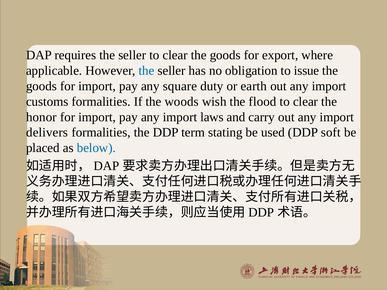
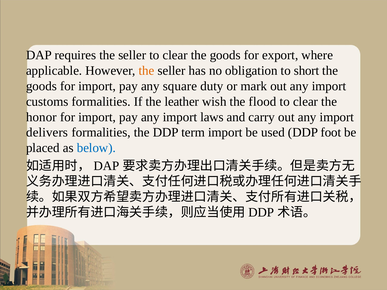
the at (146, 71) colour: blue -> orange
issue: issue -> short
earth: earth -> mark
woods: woods -> leather
term stating: stating -> import
soft: soft -> foot
